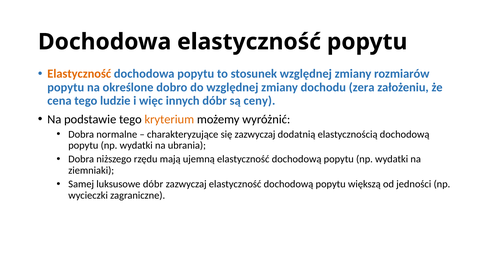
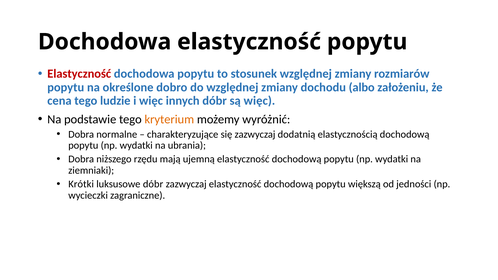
Elastyczność at (79, 74) colour: orange -> red
zera: zera -> albo
są ceny: ceny -> więc
Samej: Samej -> Krótki
